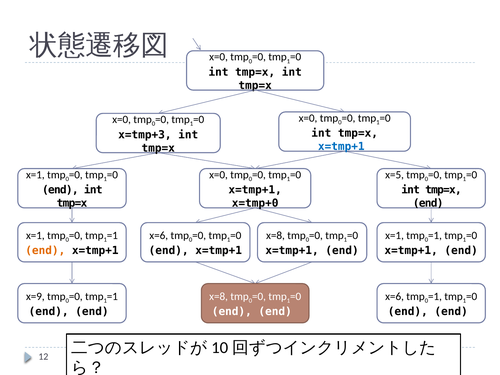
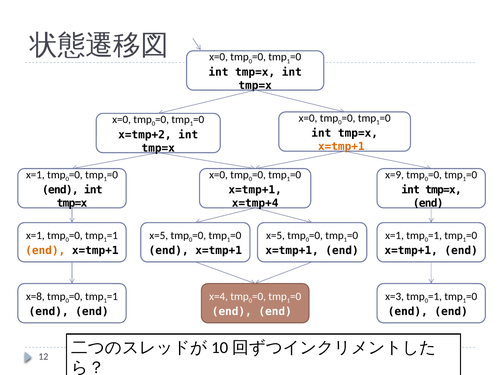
x=tmp+3: x=tmp+3 -> x=tmp+2
x=tmp+1 at (341, 147) colour: blue -> orange
x=5: x=5 -> x=9
x=tmp+0: x=tmp+0 -> x=tmp+4
x=6 at (159, 235): x=6 -> x=5
x=8 at (275, 235): x=8 -> x=5
x=9: x=9 -> x=8
x=8 at (219, 296): x=8 -> x=4
x=6 at (395, 296): x=6 -> x=3
